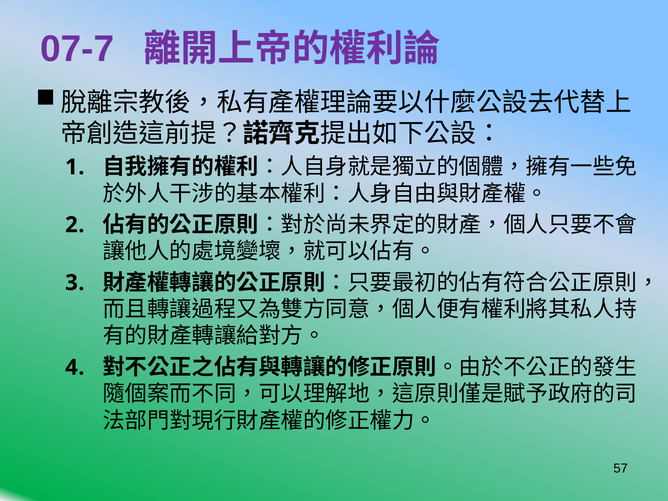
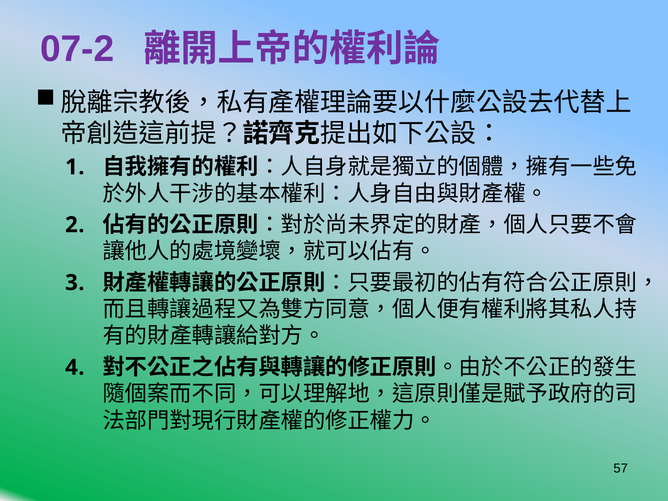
07-7: 07-7 -> 07-2
